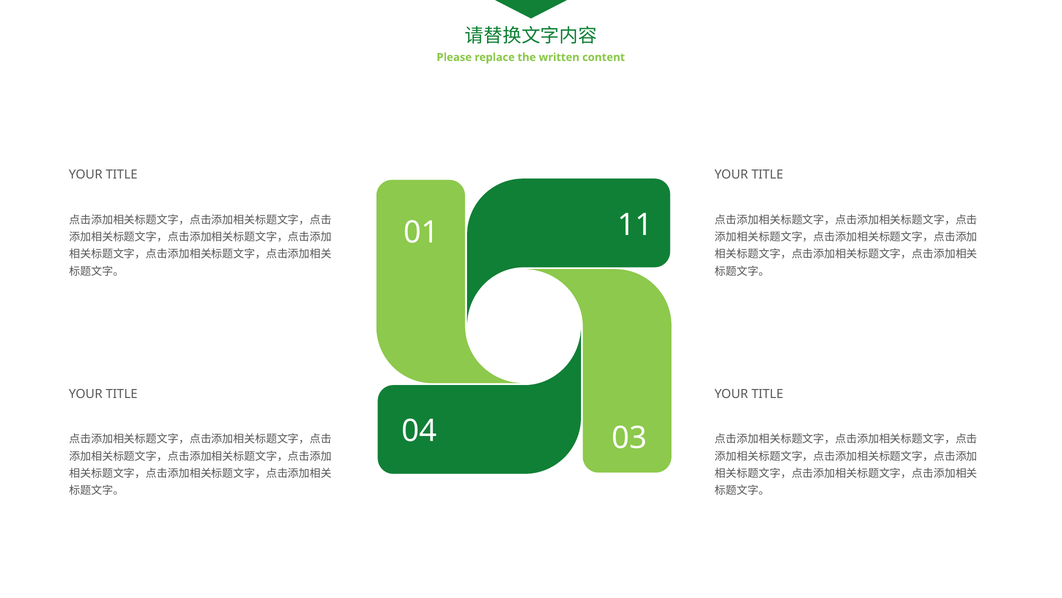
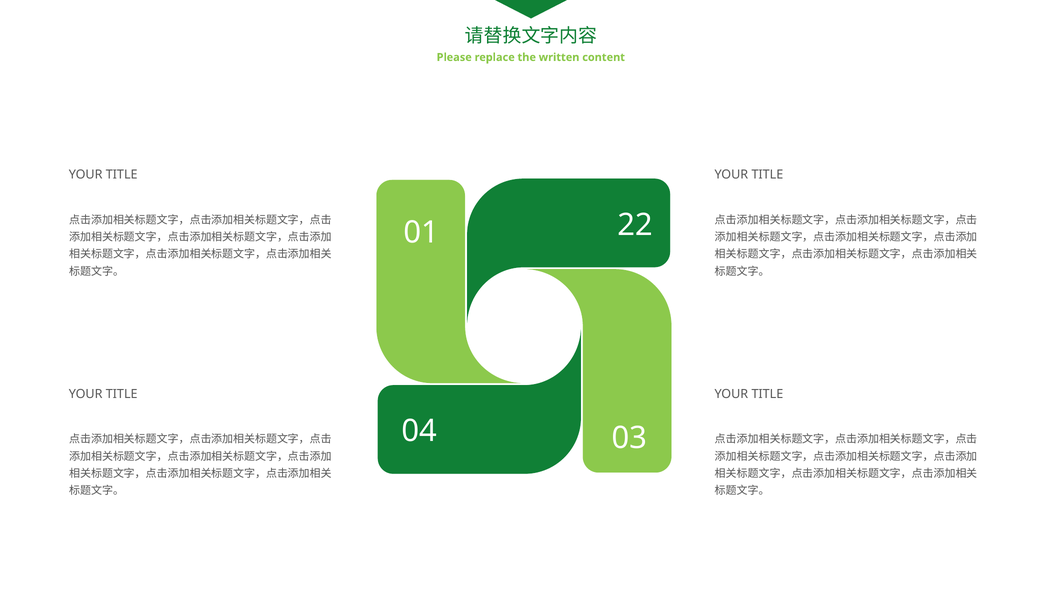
11: 11 -> 22
